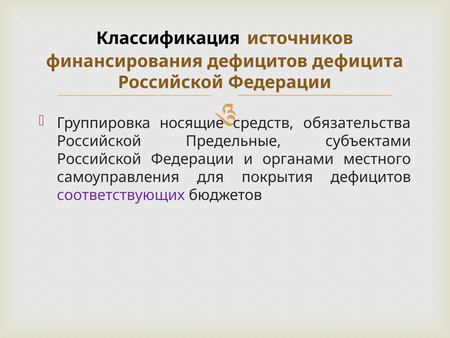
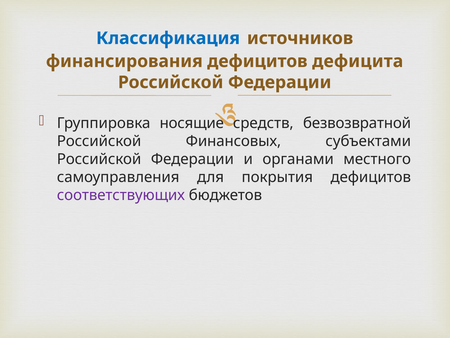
Классификация colour: black -> blue
обязательства: обязательства -> безвозвратной
Предельные: Предельные -> Финансовых
